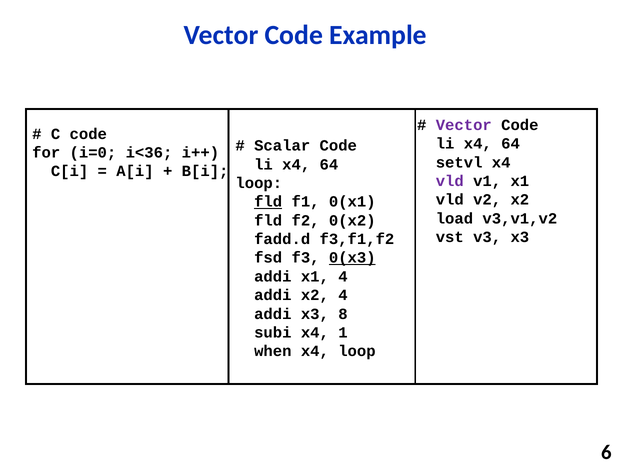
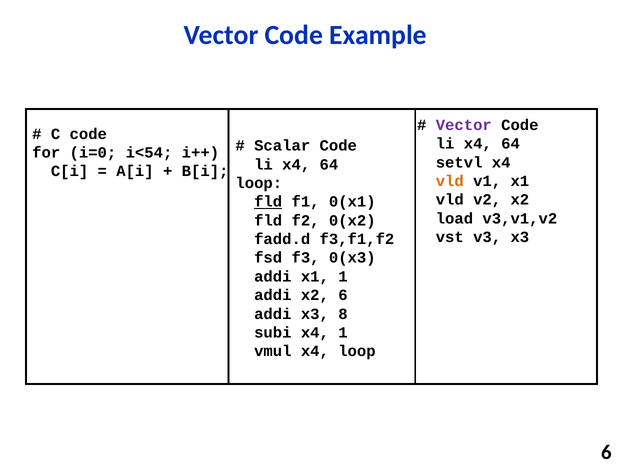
i<36: i<36 -> i<54
vld at (450, 181) colour: purple -> orange
0(x3 underline: present -> none
x1 4: 4 -> 1
x2 4: 4 -> 6
when: when -> vmul
